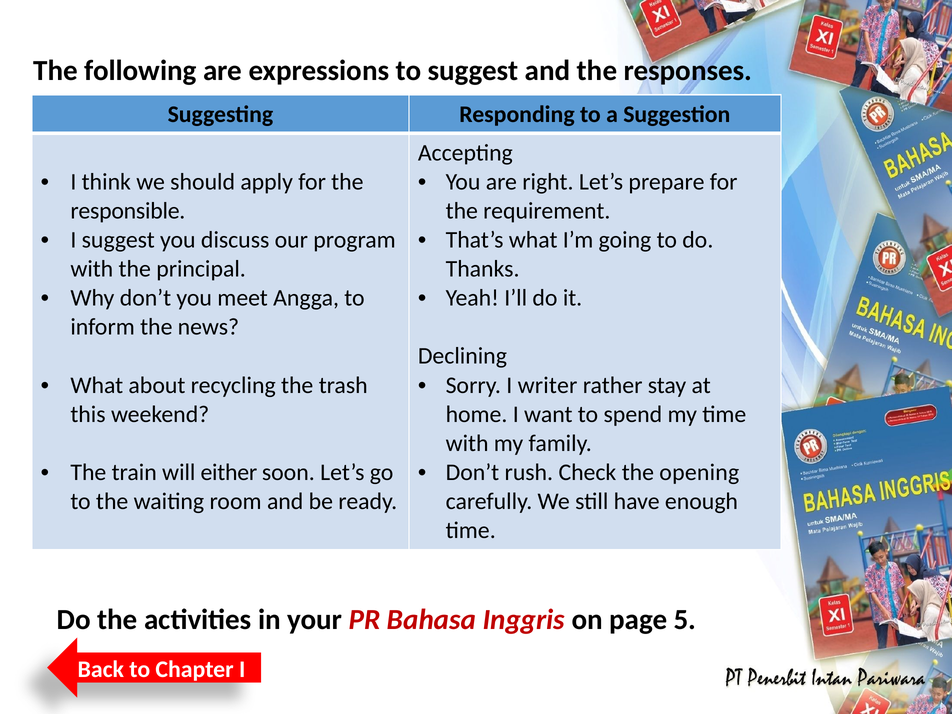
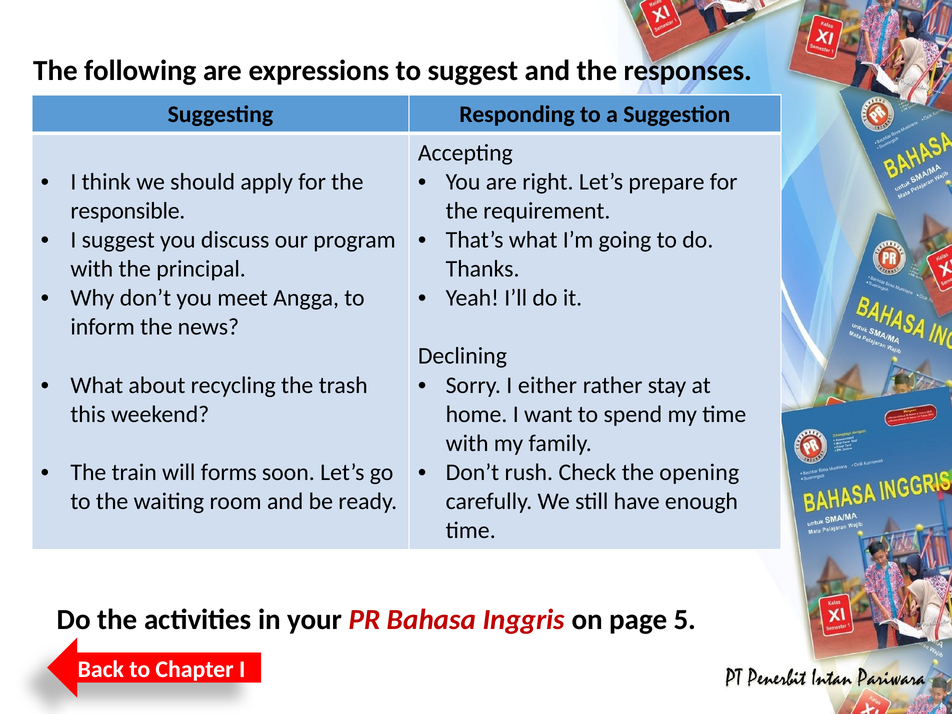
writer: writer -> either
either: either -> forms
